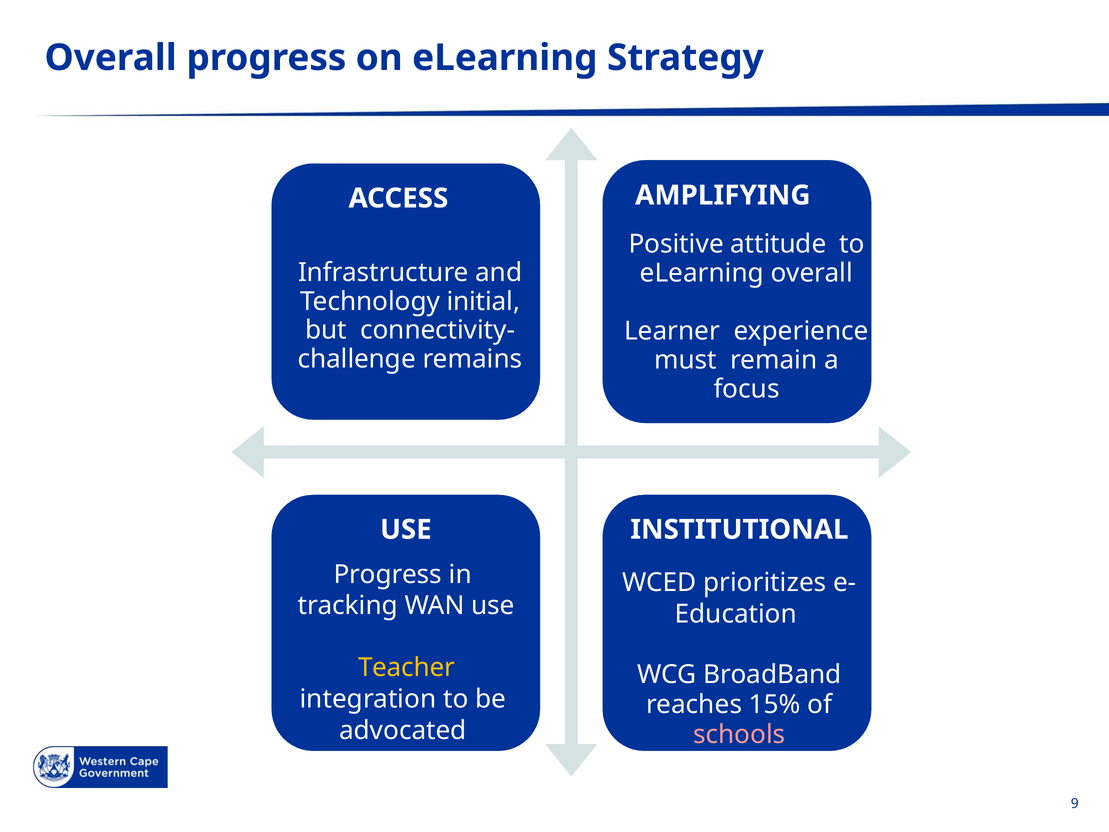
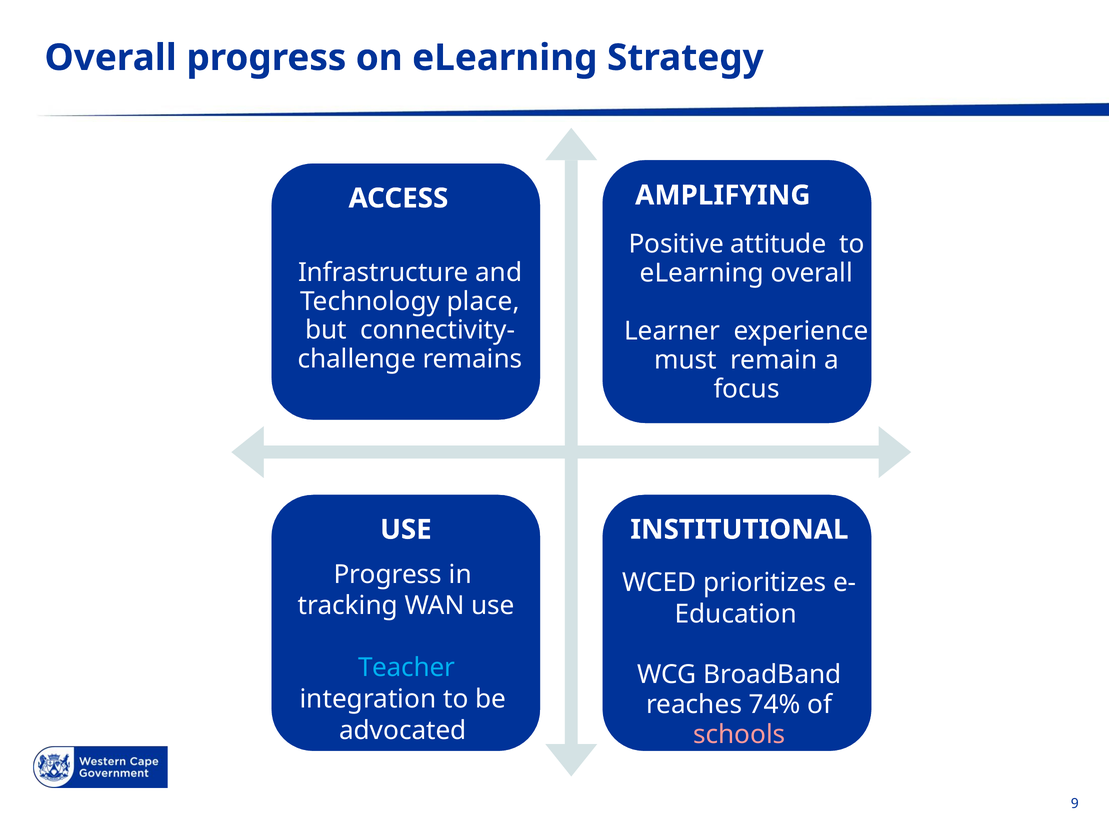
initial: initial -> place
Teacher colour: yellow -> light blue
15%: 15% -> 74%
